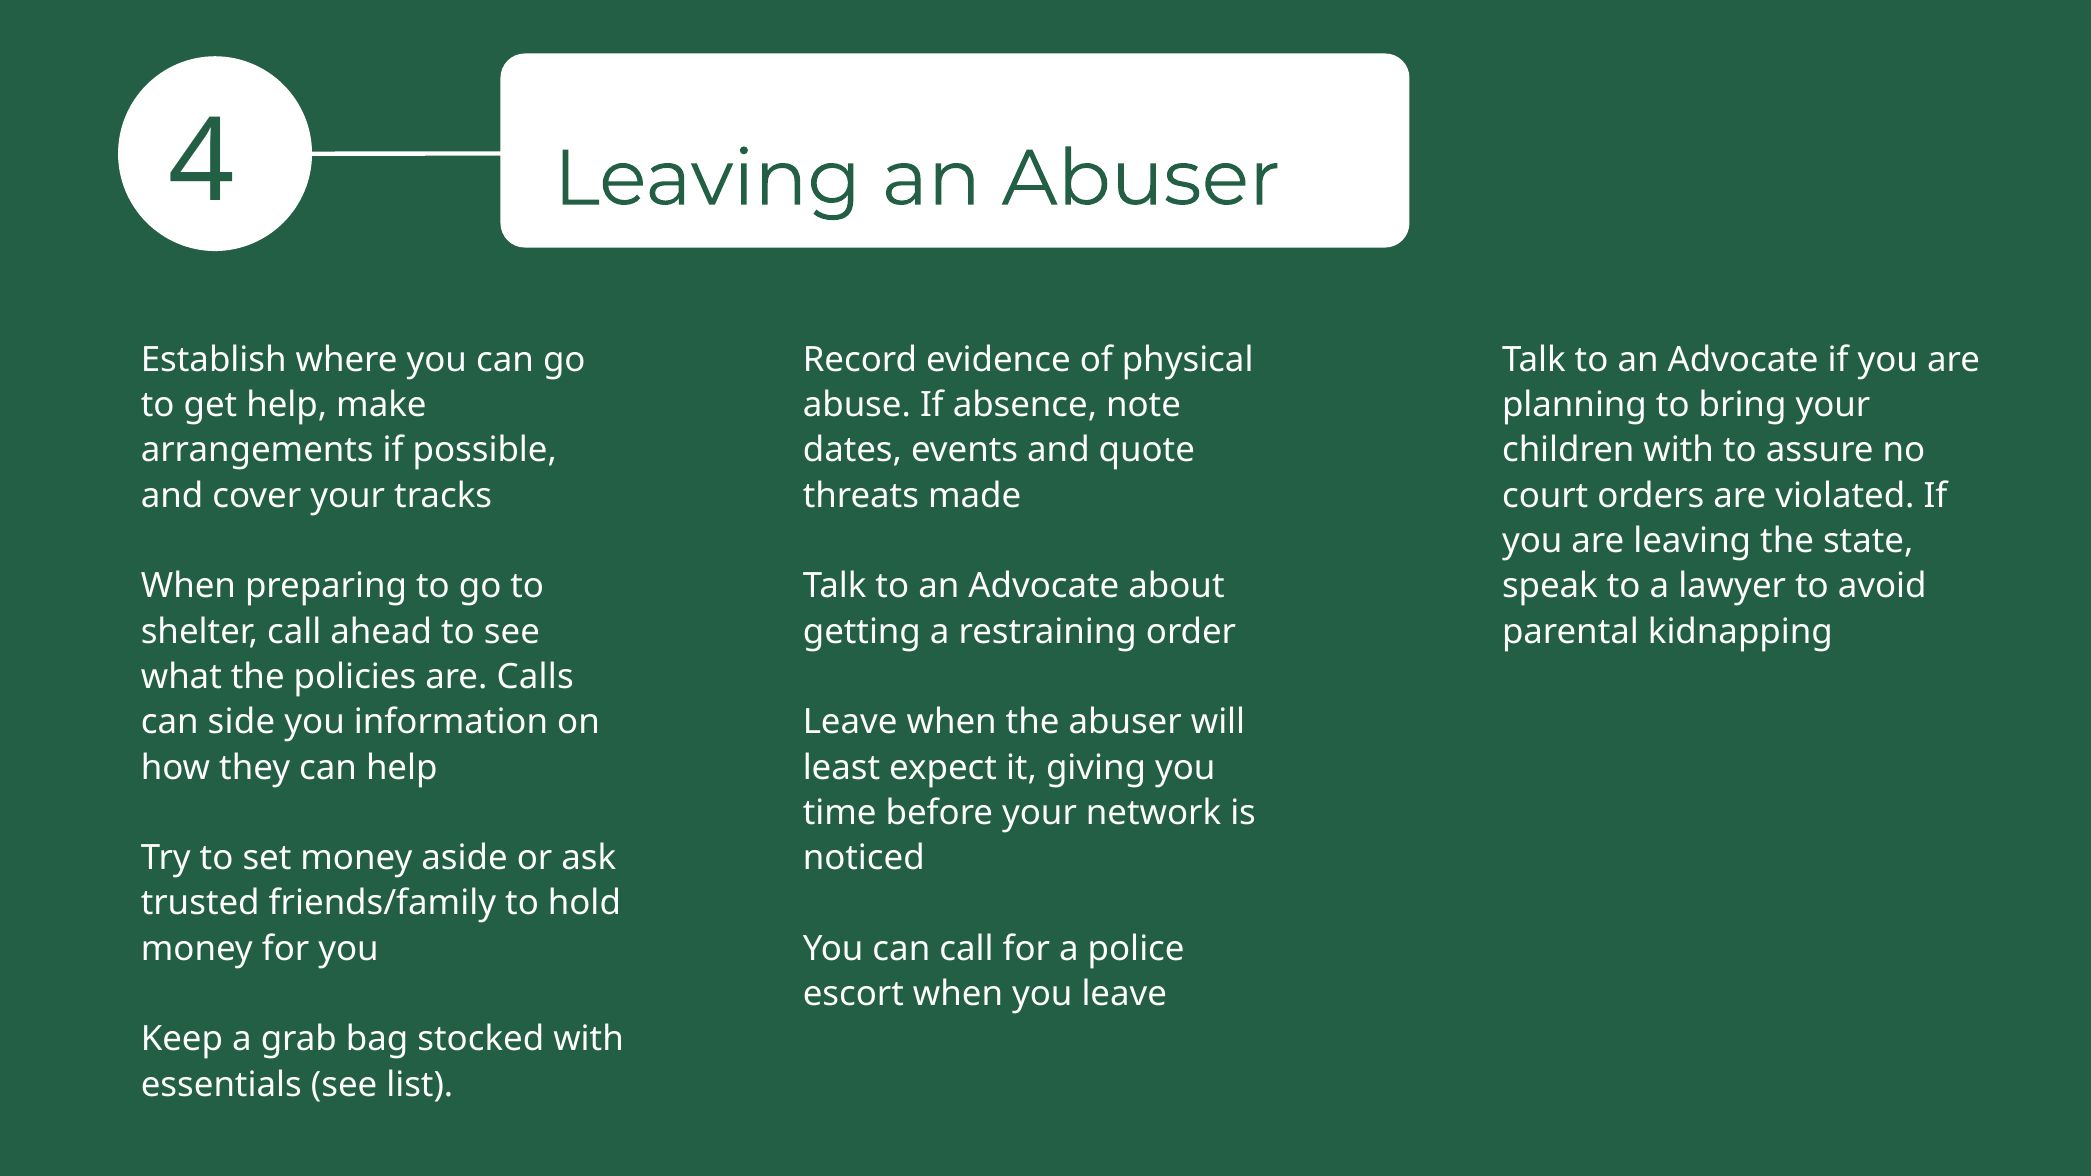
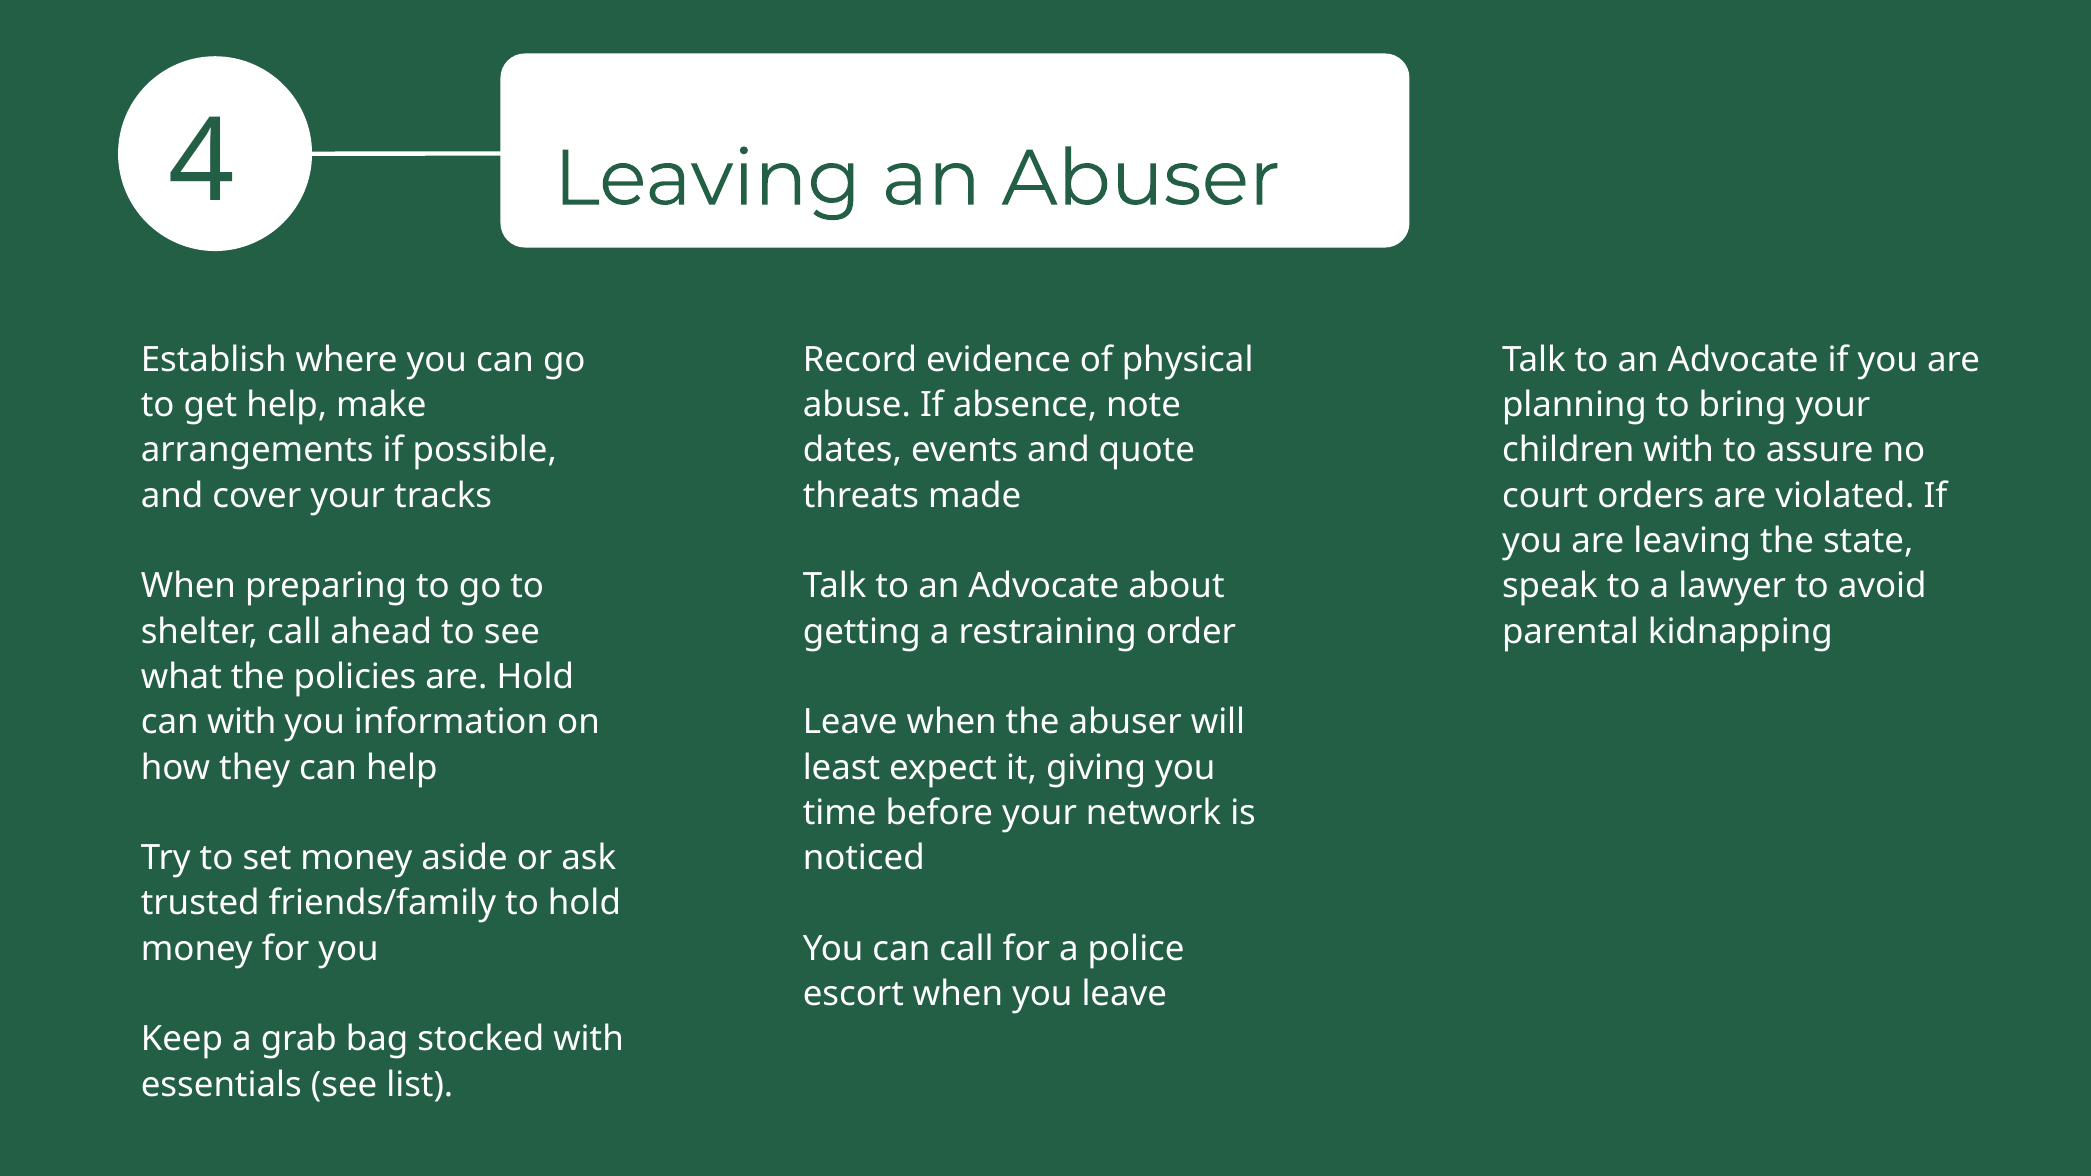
are Calls: Calls -> Hold
can side: side -> with
